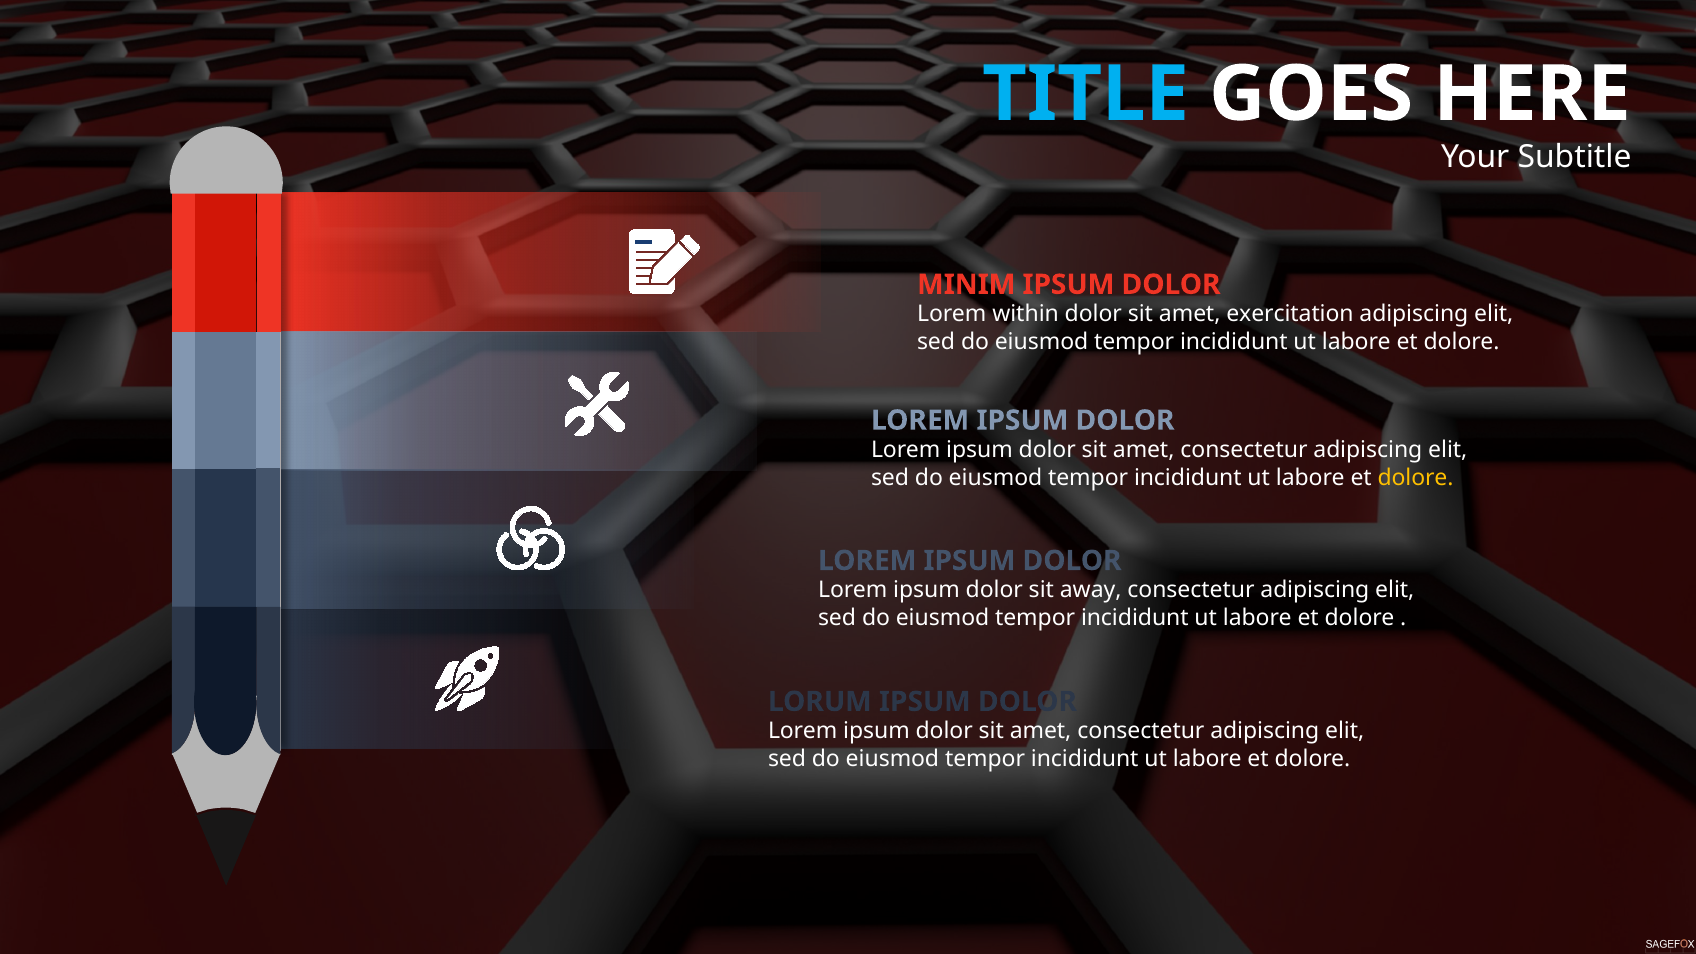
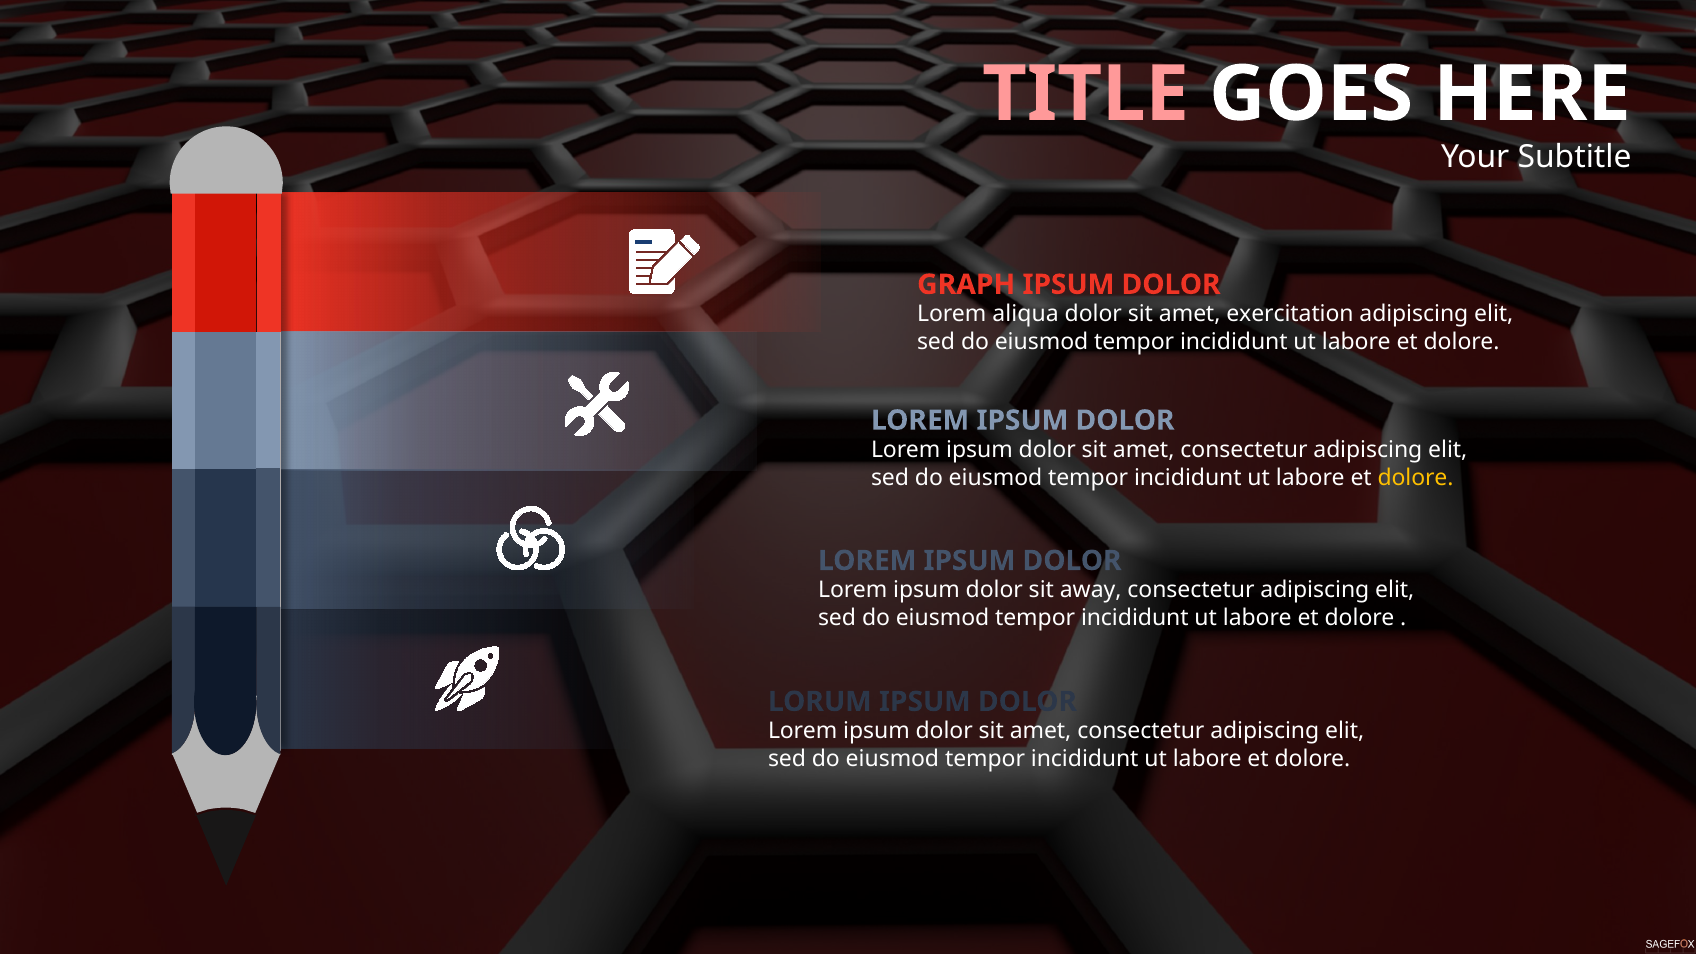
TITLE colour: light blue -> pink
MINIM: MINIM -> GRAPH
within: within -> aliqua
